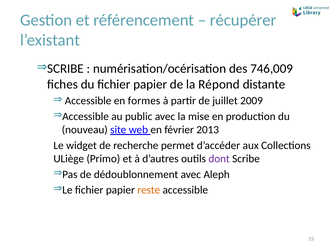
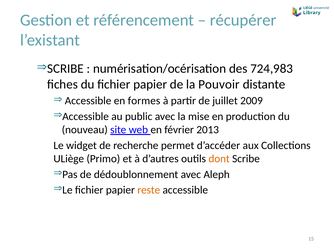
746,009: 746,009 -> 724,983
Répond: Répond -> Pouvoir
dont colour: purple -> orange
